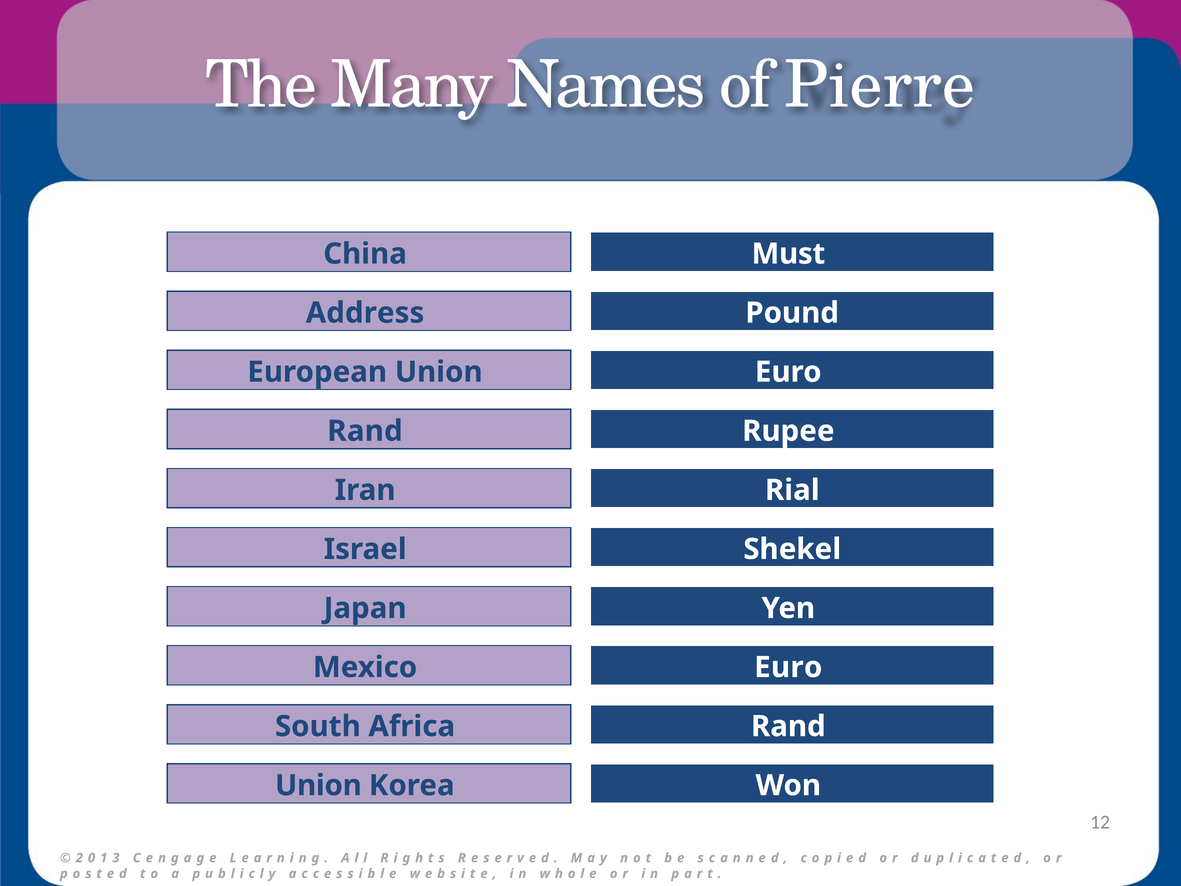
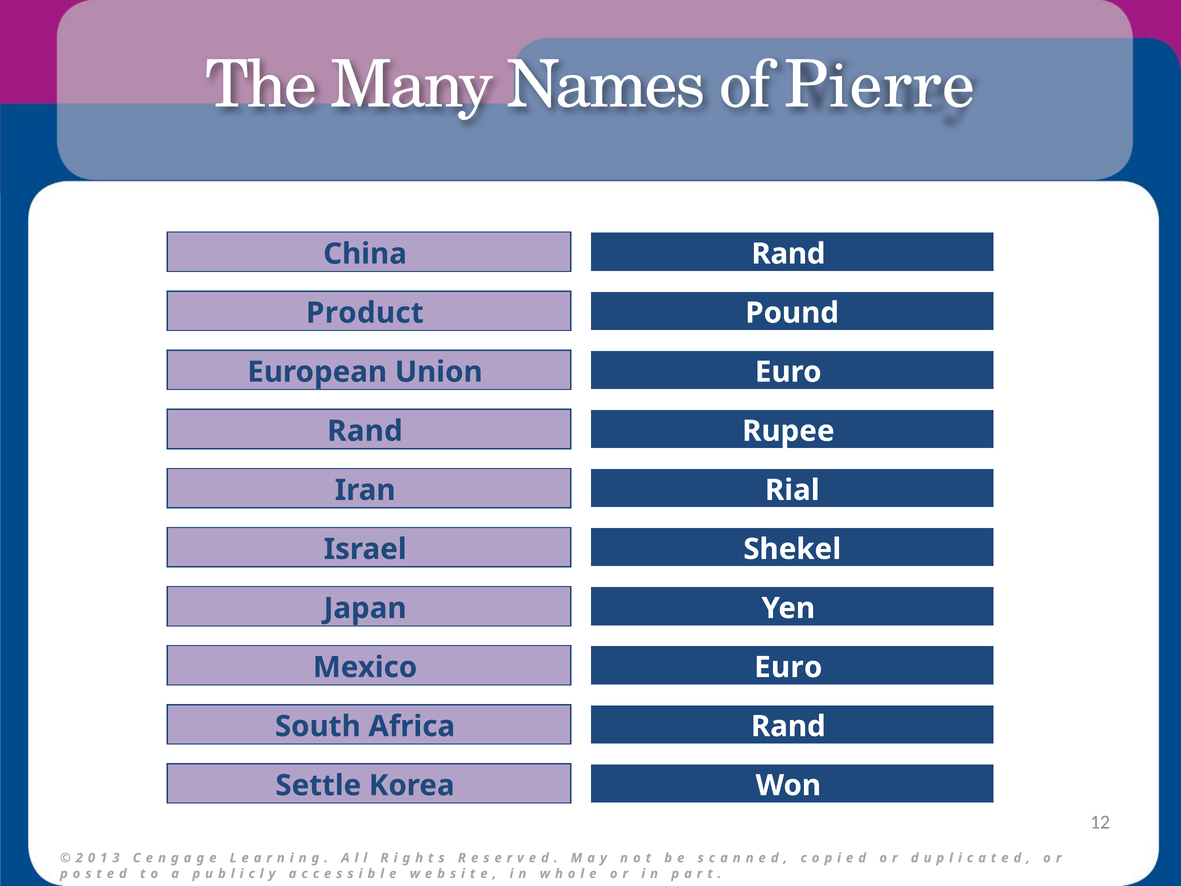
Must at (788, 254): Must -> Rand
Address: Address -> Product
Union at (318, 785): Union -> Settle
